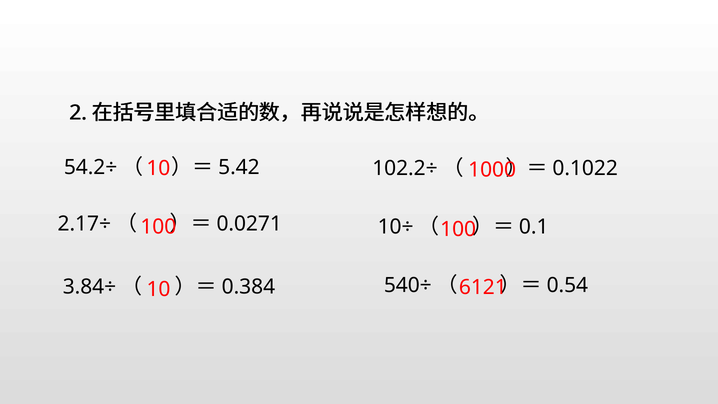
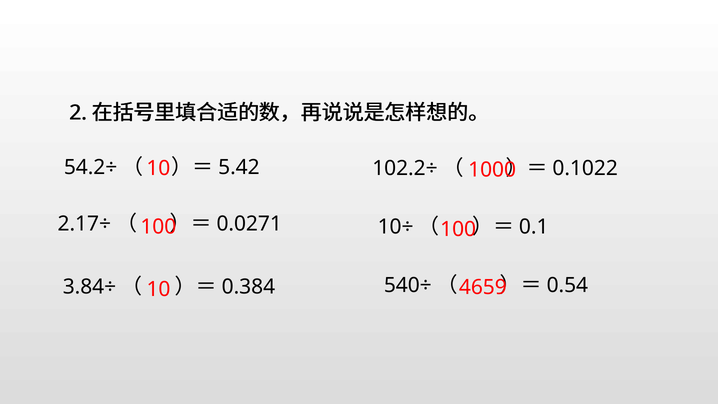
6121: 6121 -> 4659
